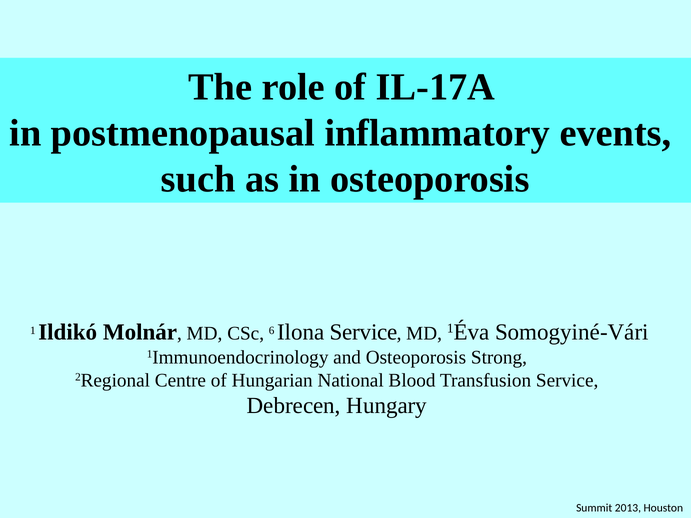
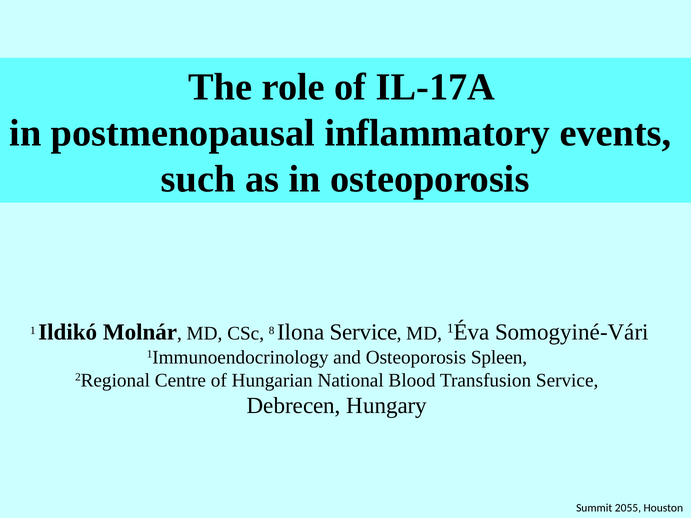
6: 6 -> 8
Strong: Strong -> Spleen
2013: 2013 -> 2055
